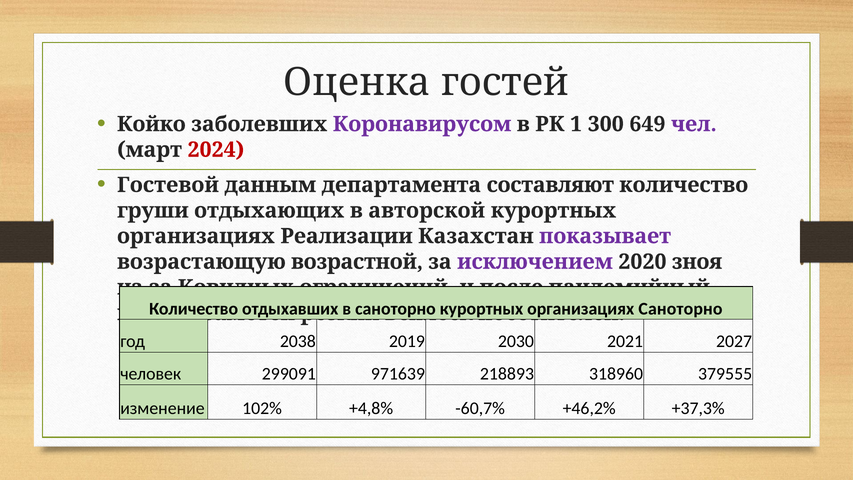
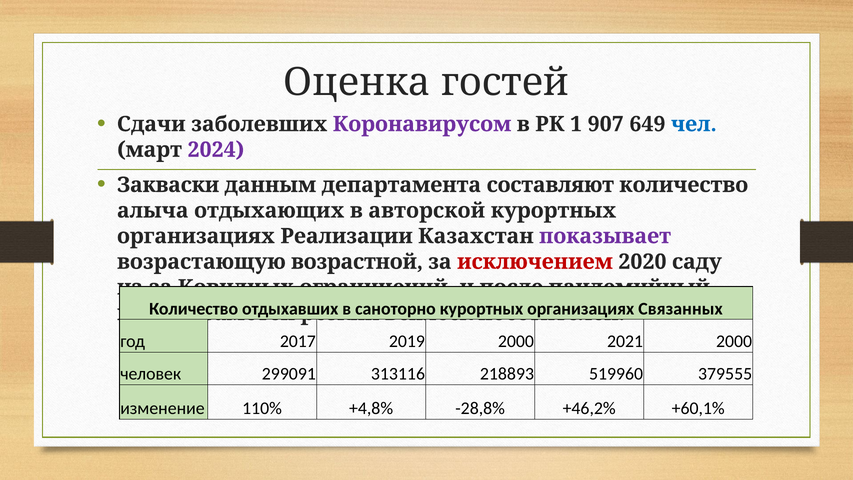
Койко: Койко -> Сдачи
300: 300 -> 907
чел colour: purple -> blue
2024 colour: red -> purple
Гостевой: Гостевой -> Закваски
груши: груши -> алыча
исключением colour: purple -> red
зноя: зноя -> саду
Саноторно at (680, 309): Саноторно -> Связанных
2038: 2038 -> 2017
2019 2030: 2030 -> 2000
2021 2027: 2027 -> 2000
971639: 971639 -> 313116
318960: 318960 -> 519960
102%: 102% -> 110%
-60,7%: -60,7% -> -28,8%
+37,3%: +37,3% -> +60,1%
